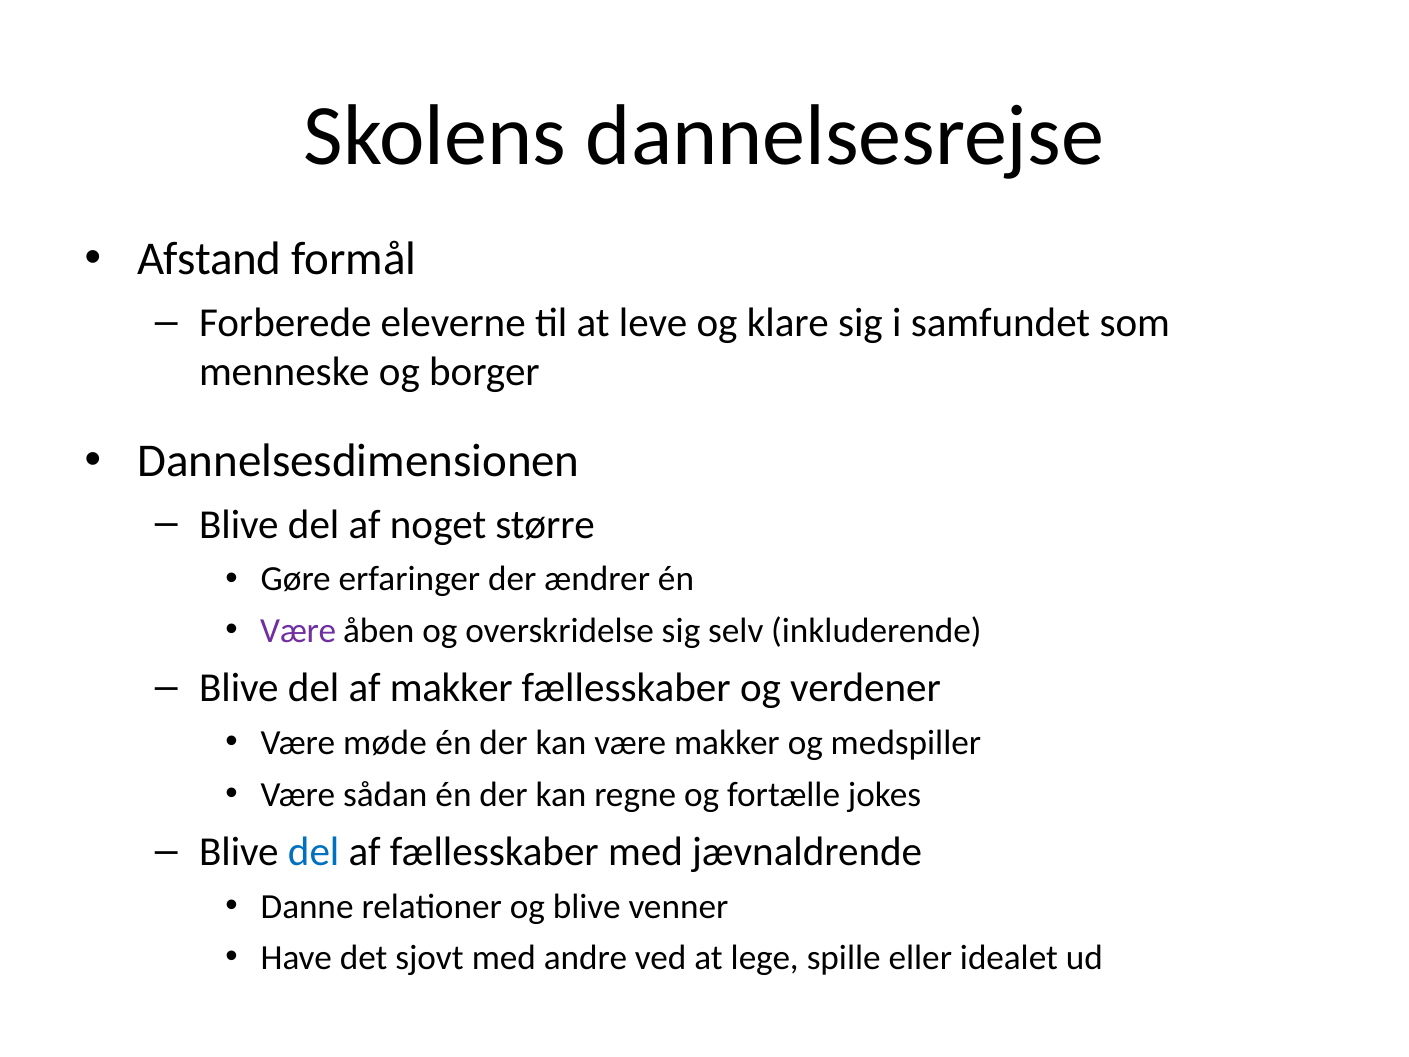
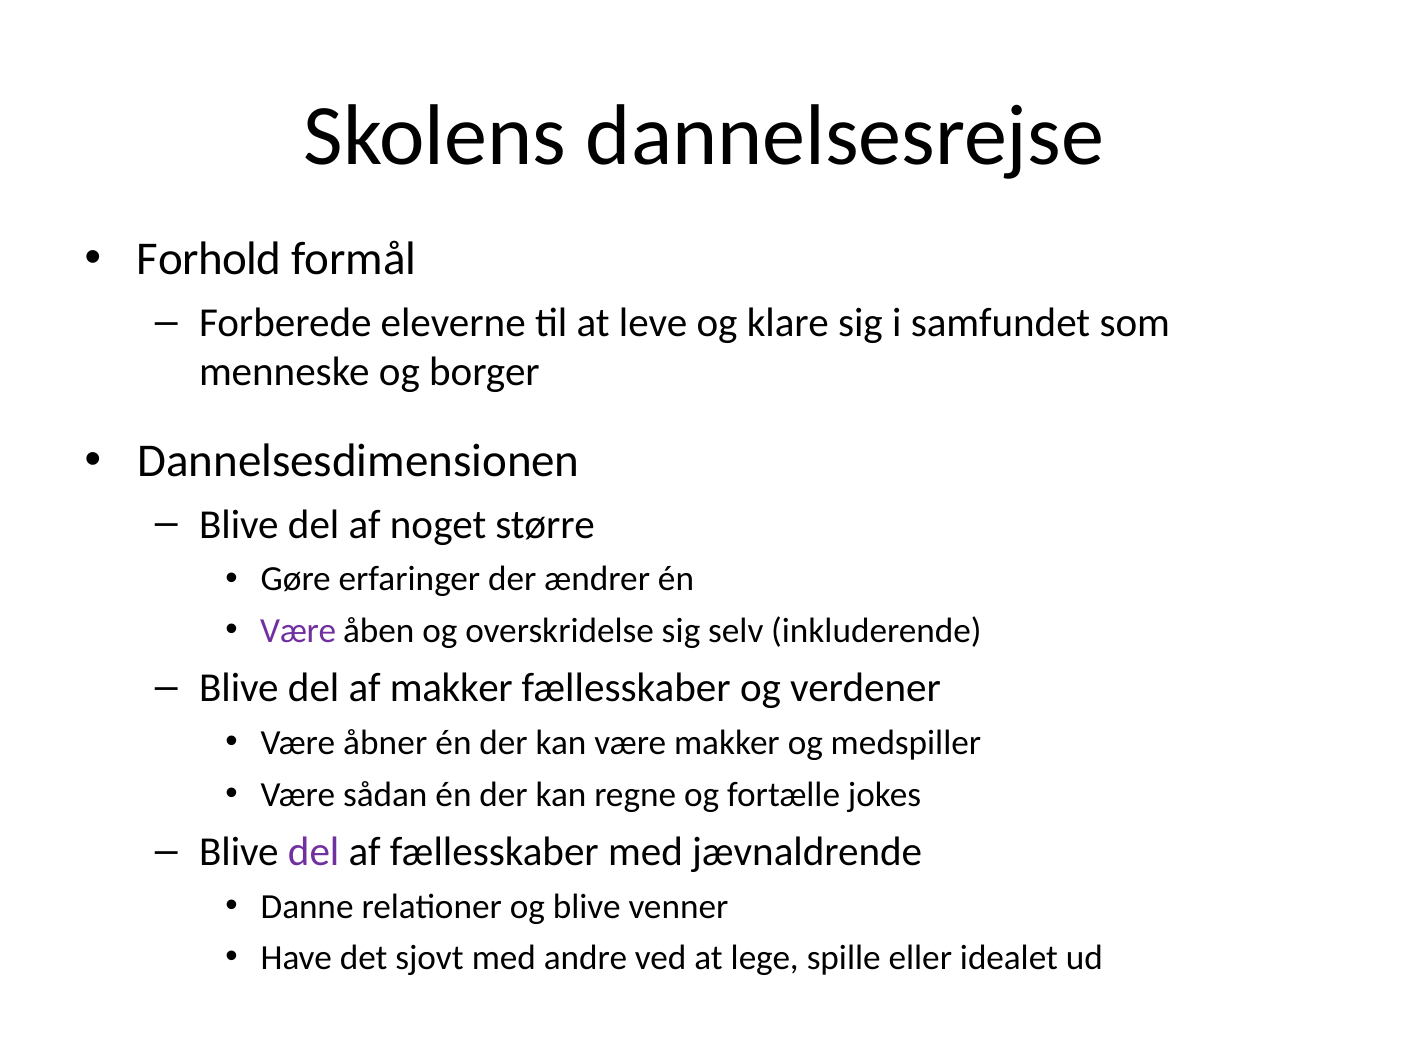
Afstand: Afstand -> Forhold
møde: møde -> åbner
del at (314, 852) colour: blue -> purple
